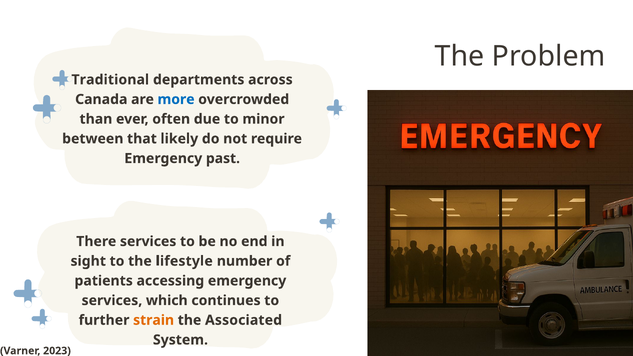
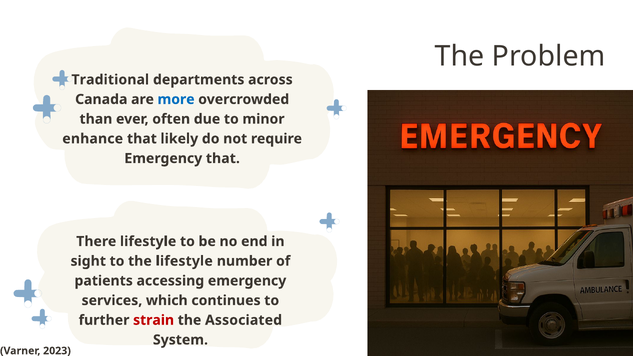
between: between -> enhance
Emergency past: past -> that
There services: services -> lifestyle
strain colour: orange -> red
